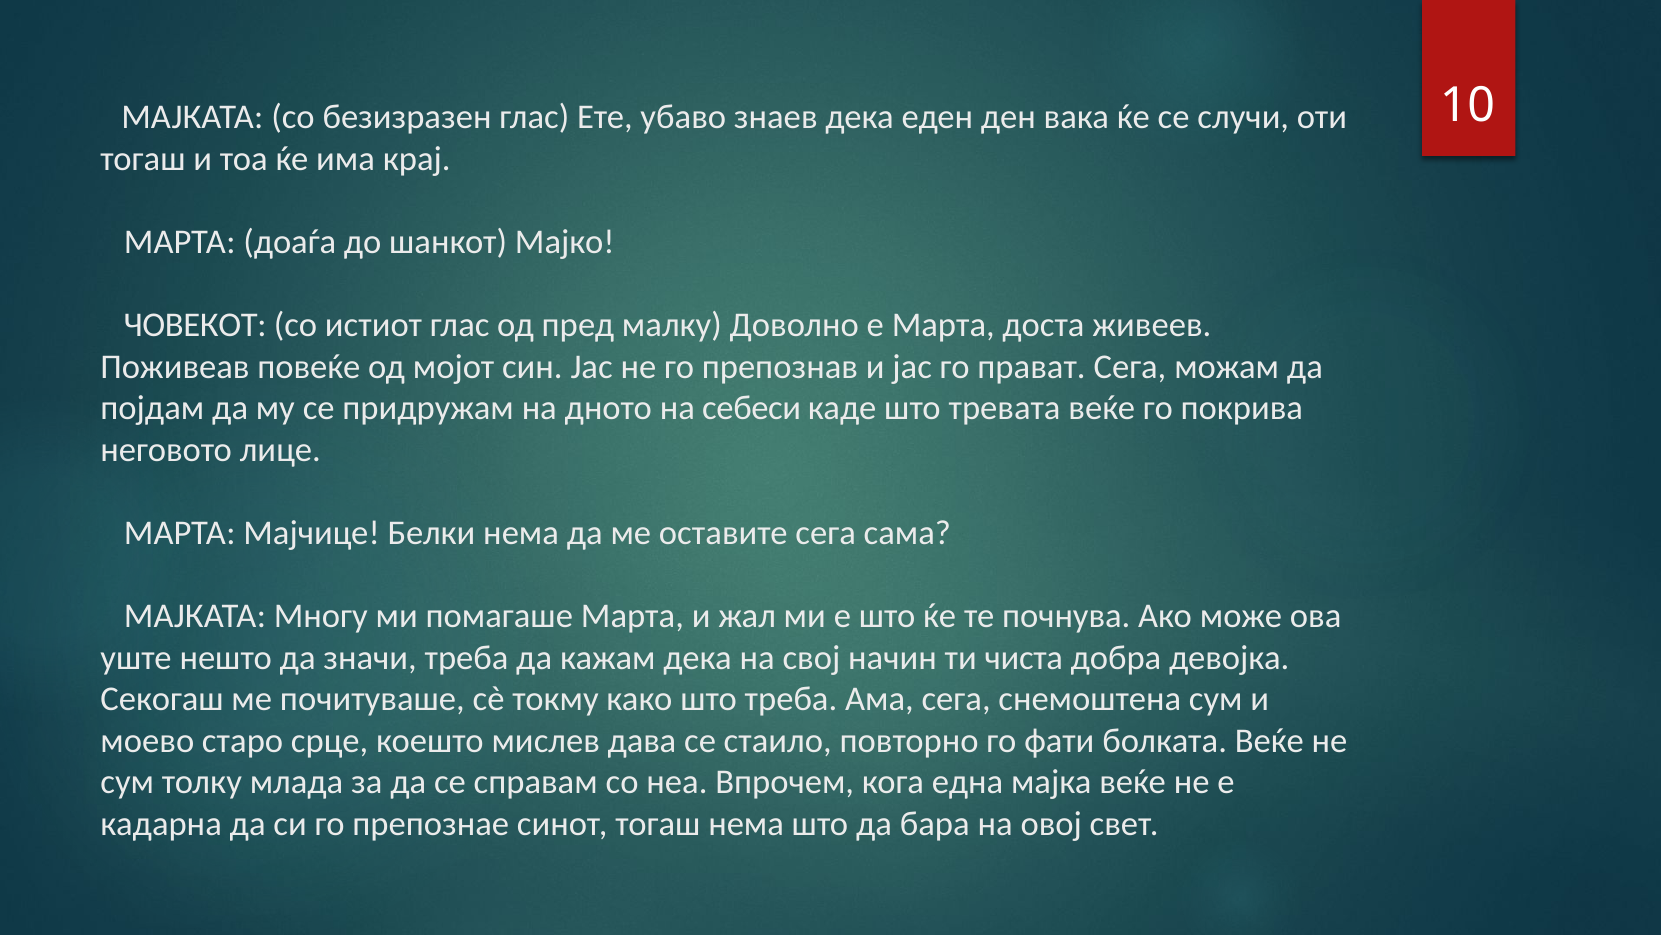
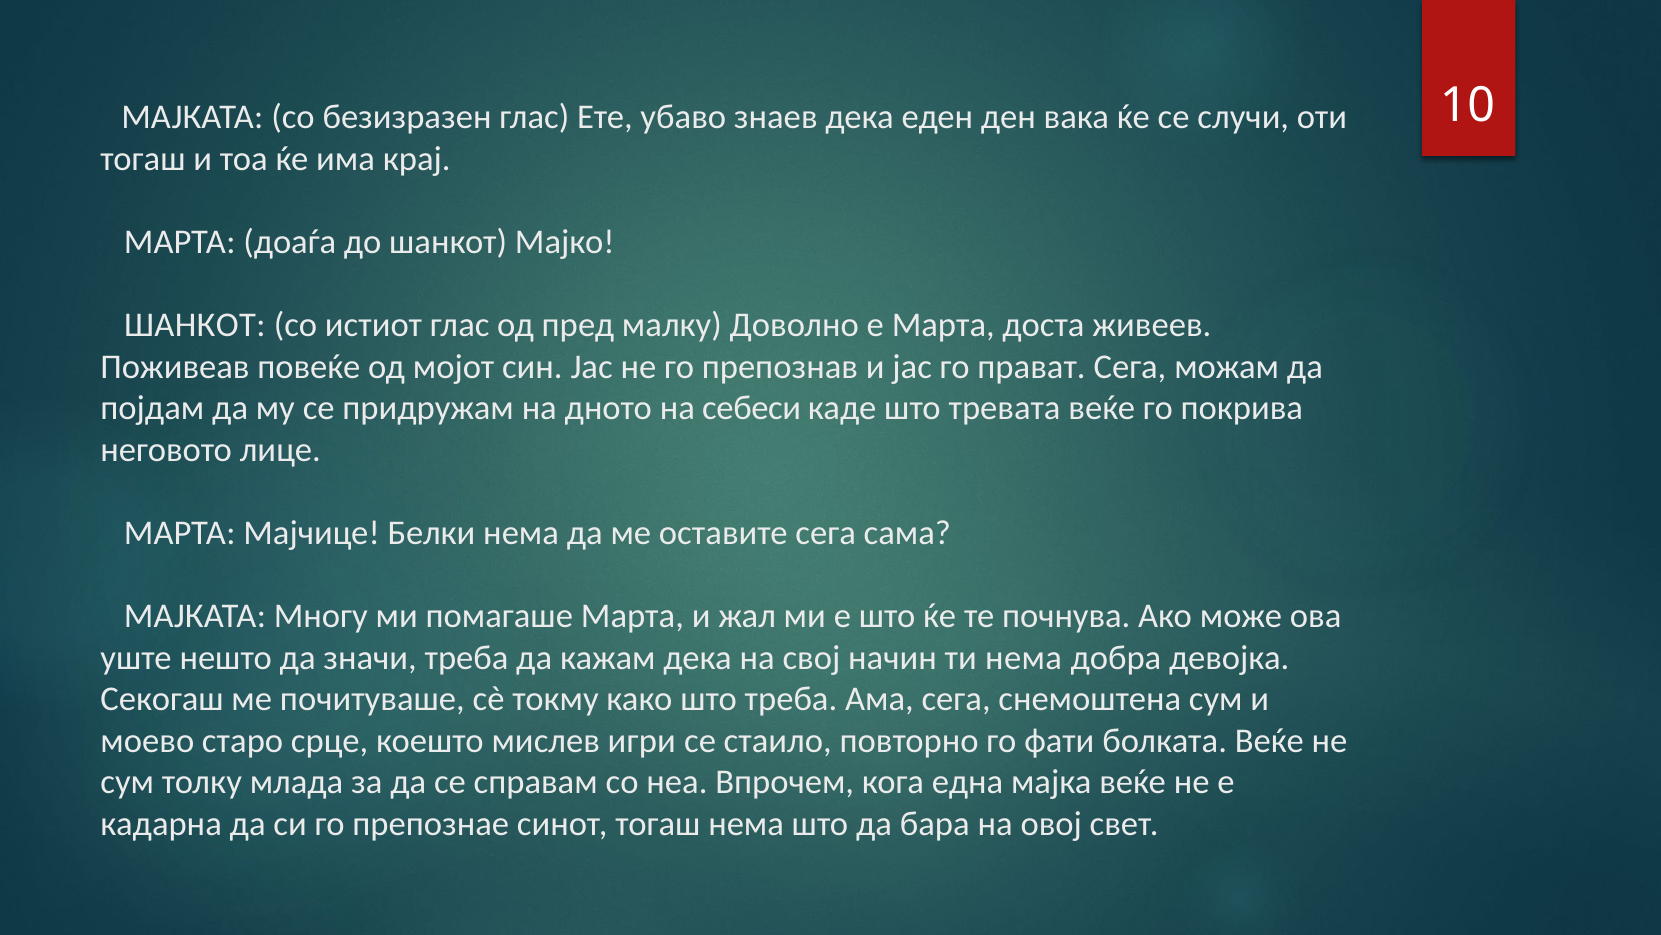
ЧОВЕКОТ at (195, 325): ЧОВЕКОТ -> ШАНКОТ
ти чиста: чиста -> нема
дава: дава -> игри
